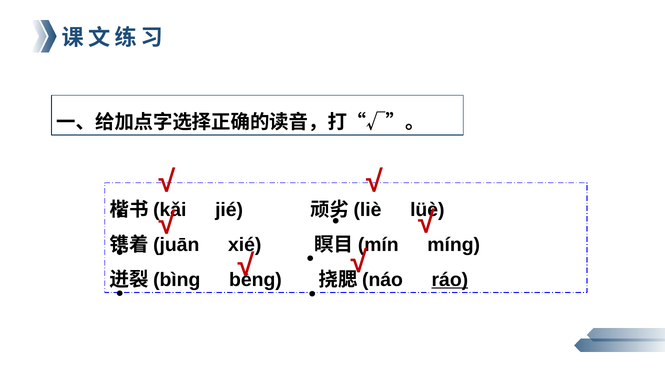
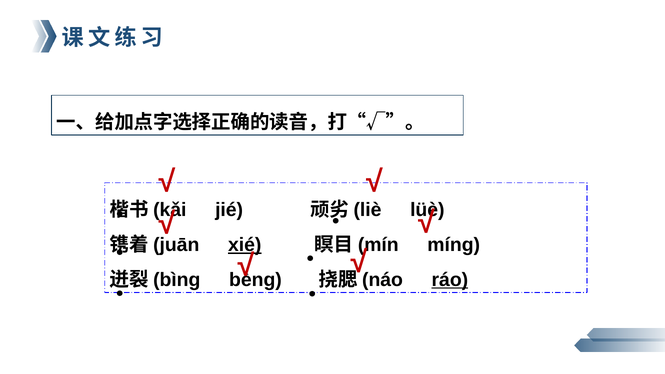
xié underline: none -> present
